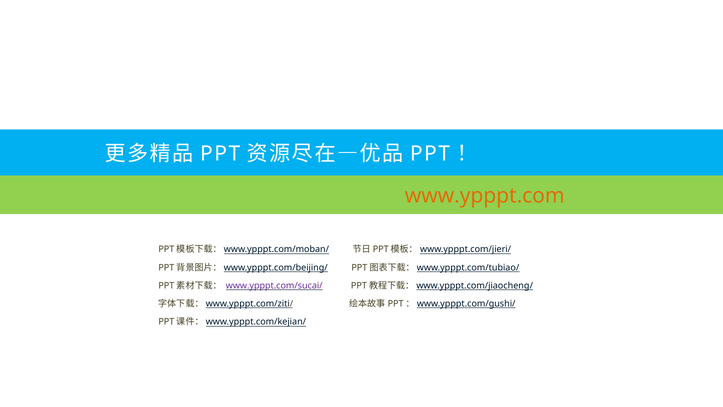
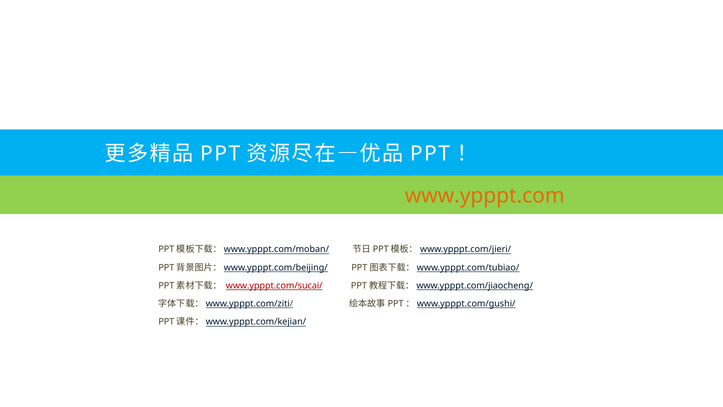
www.ypppt.com/sucai/ colour: purple -> red
